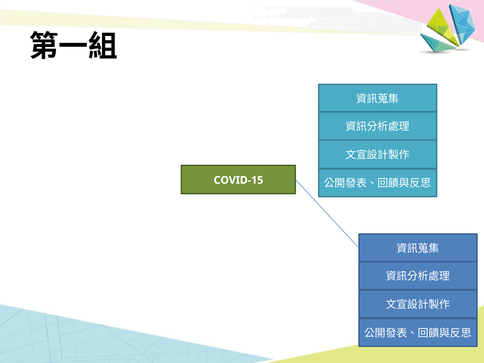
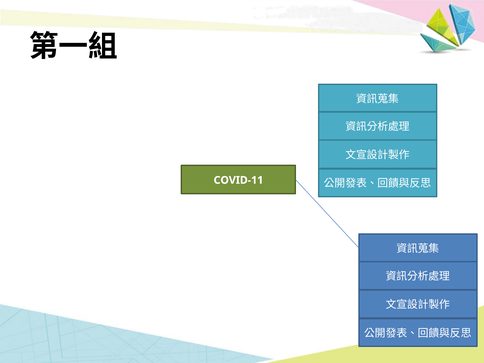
COVID-15: COVID-15 -> COVID-11
